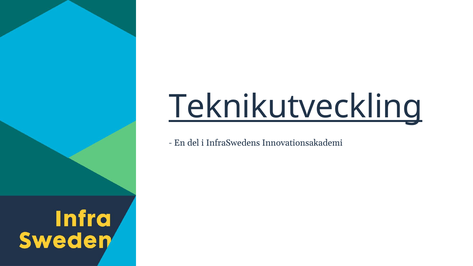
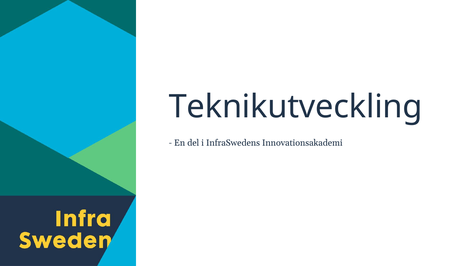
Teknikutveckling underline: present -> none
